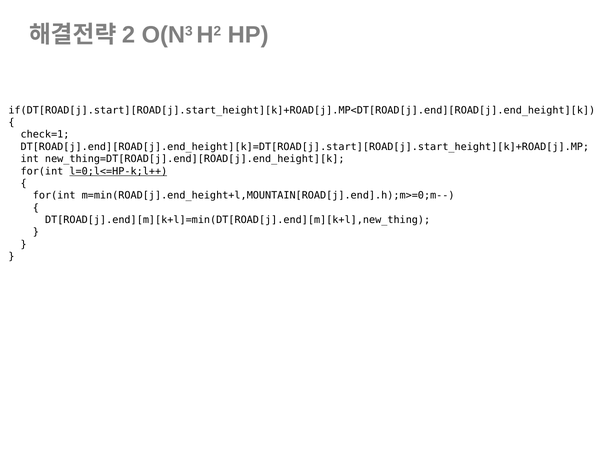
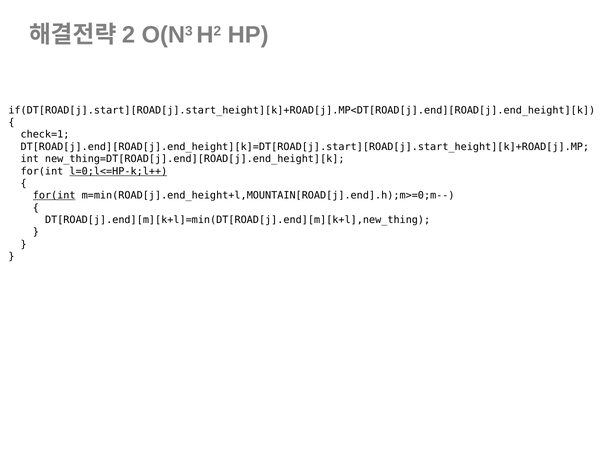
for(int at (54, 196) underline: none -> present
